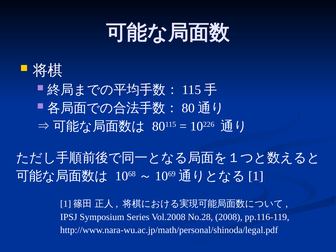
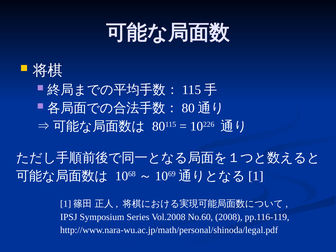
No.28: No.28 -> No.60
